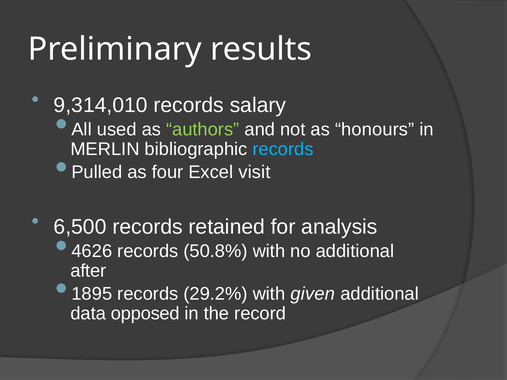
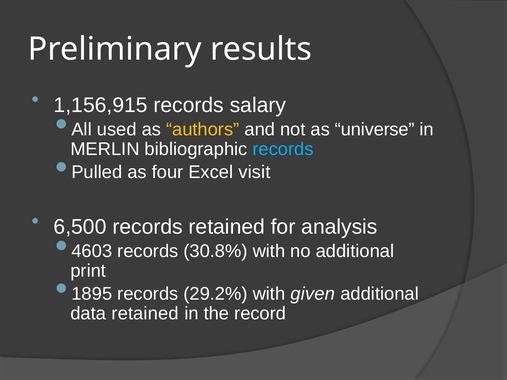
9,314,010: 9,314,010 -> 1,156,915
authors colour: light green -> yellow
honours: honours -> universe
4626: 4626 -> 4603
50.8%: 50.8% -> 30.8%
after: after -> print
data opposed: opposed -> retained
